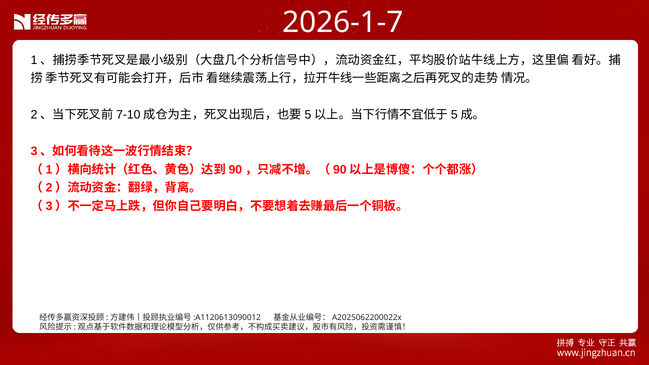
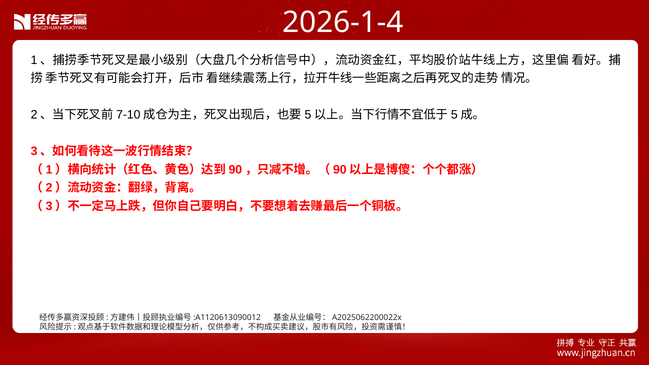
2026-1-7: 2026-1-7 -> 2026-1-4
